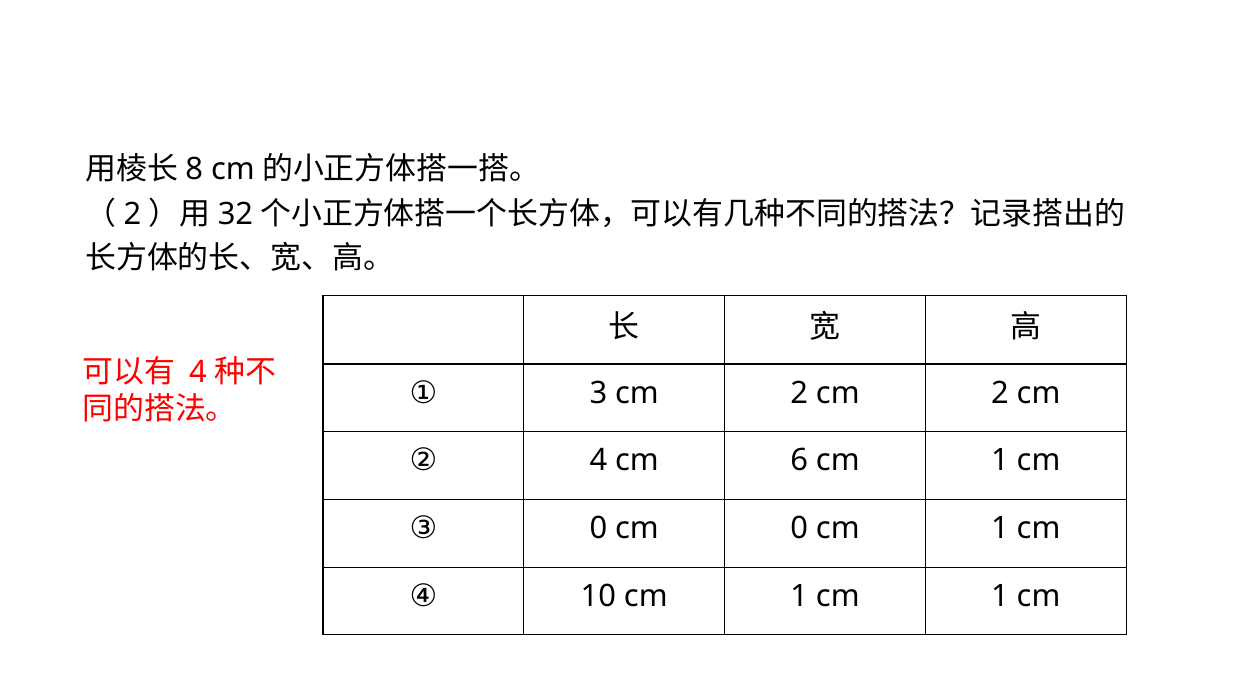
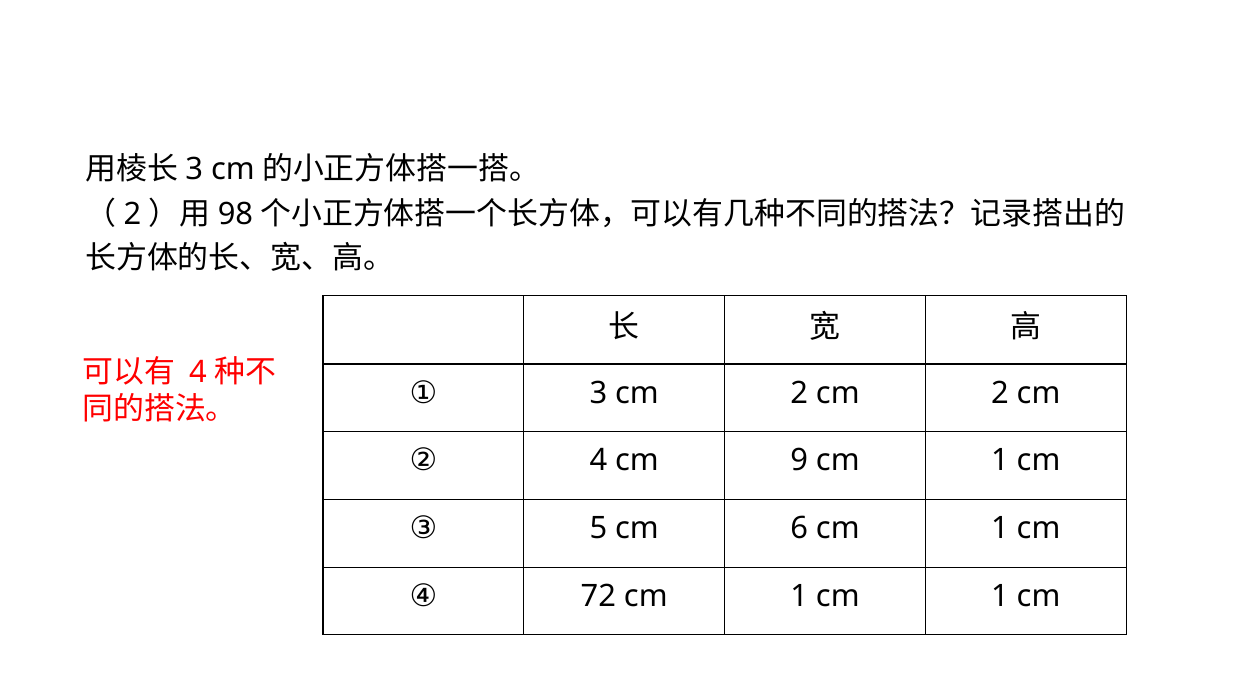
8 at (194, 170): 8 -> 3
32: 32 -> 98
6: 6 -> 9
③ 0: 0 -> 5
cm 0: 0 -> 6
10: 10 -> 72
